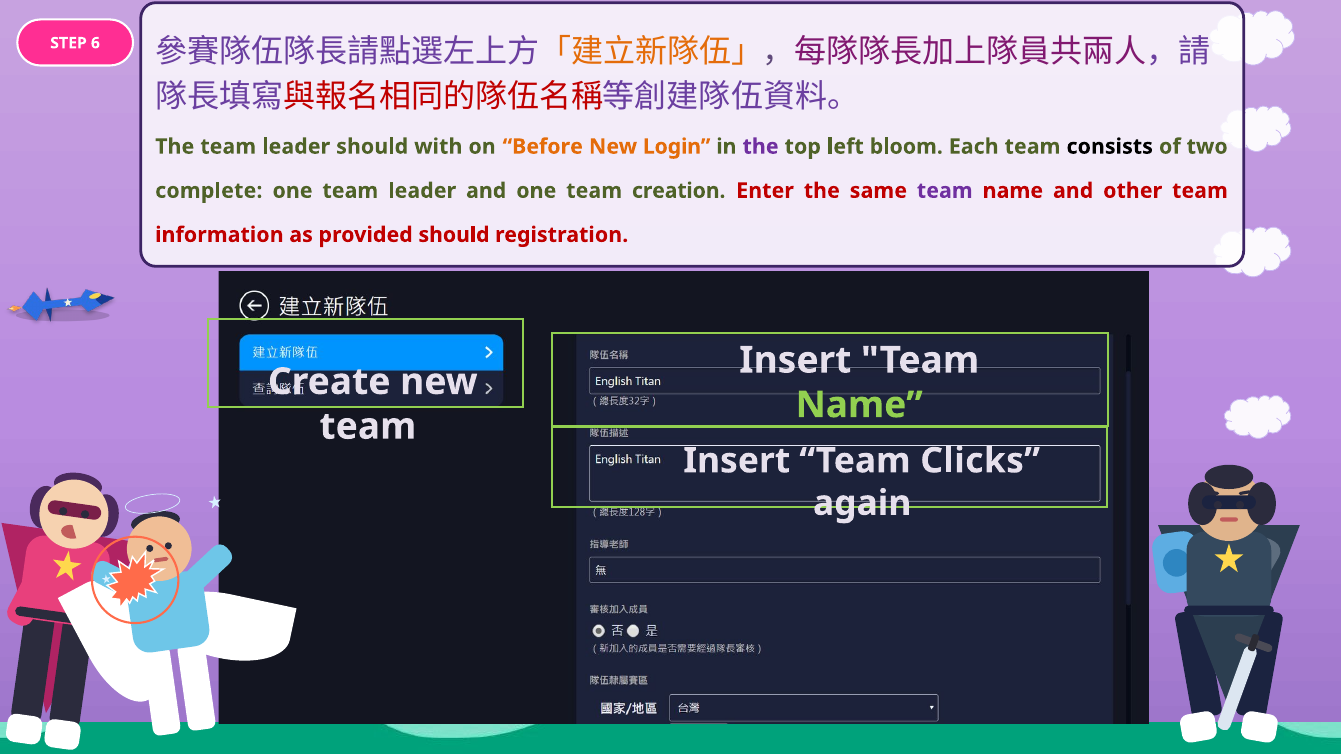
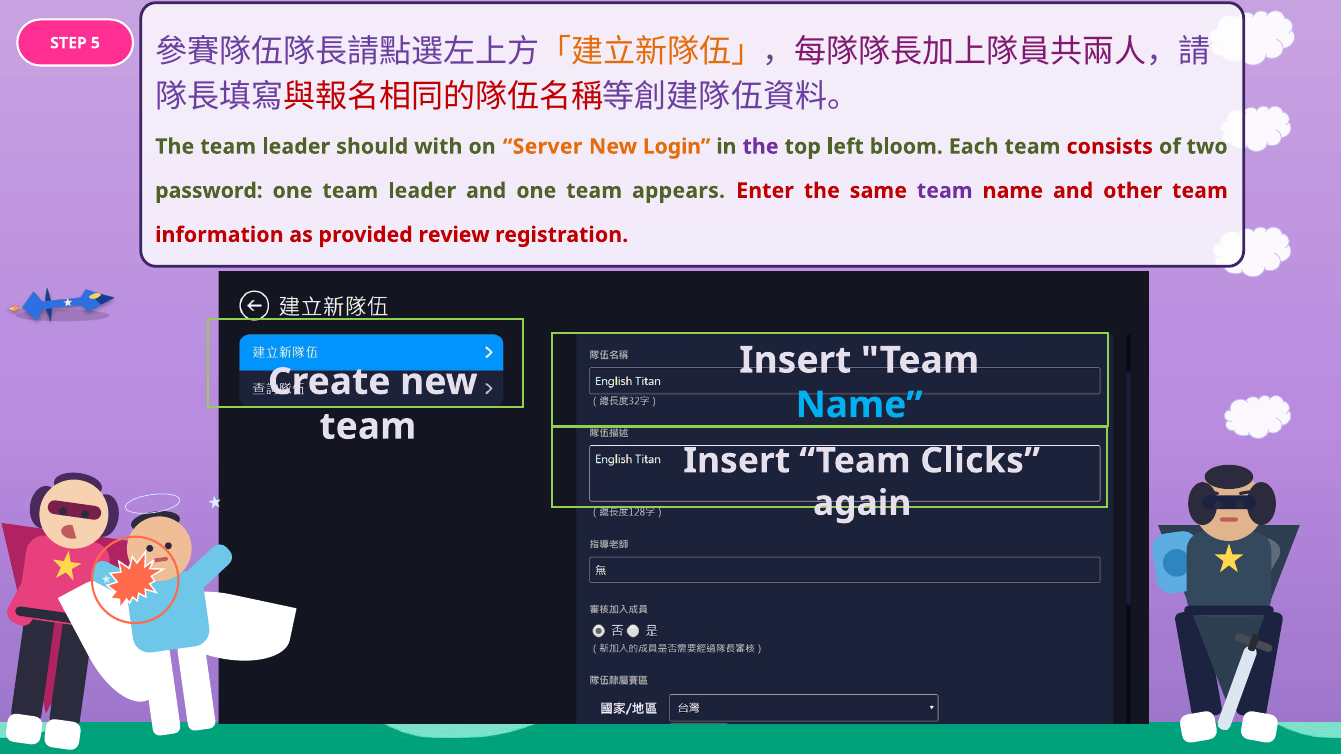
6: 6 -> 5
Before: Before -> Server
consists colour: black -> red
complete: complete -> password
creation: creation -> appears
provided should: should -> review
Name at (859, 405) colour: light green -> light blue
